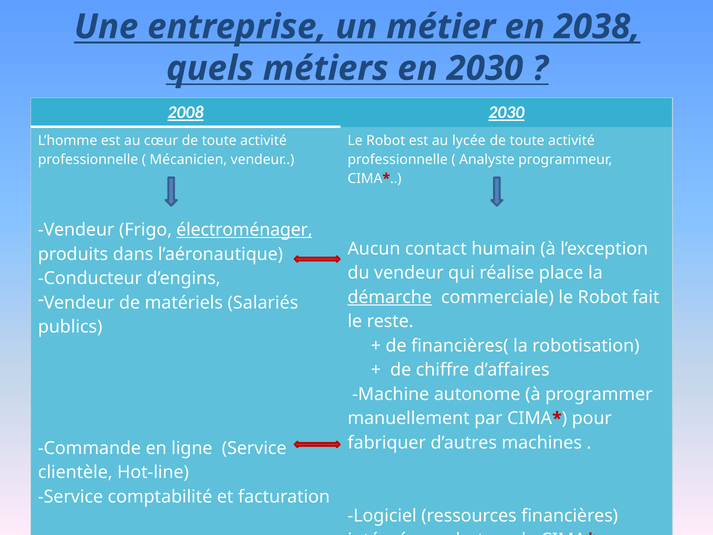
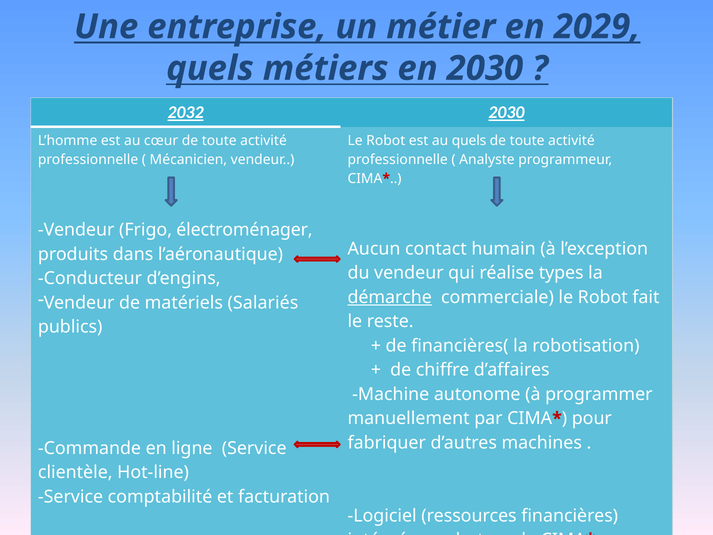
2038: 2038 -> 2029
2008: 2008 -> 2032
au lycée: lycée -> quels
électroménager underline: present -> none
place: place -> types
